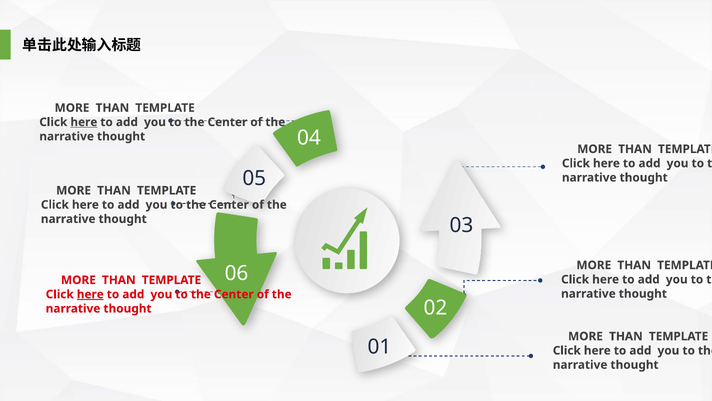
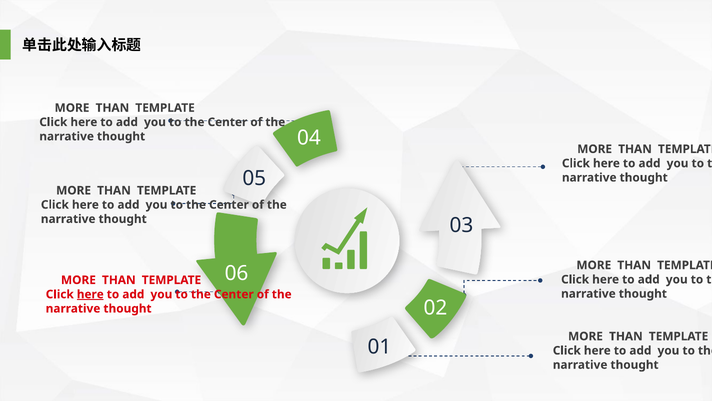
here at (84, 122) underline: present -> none
